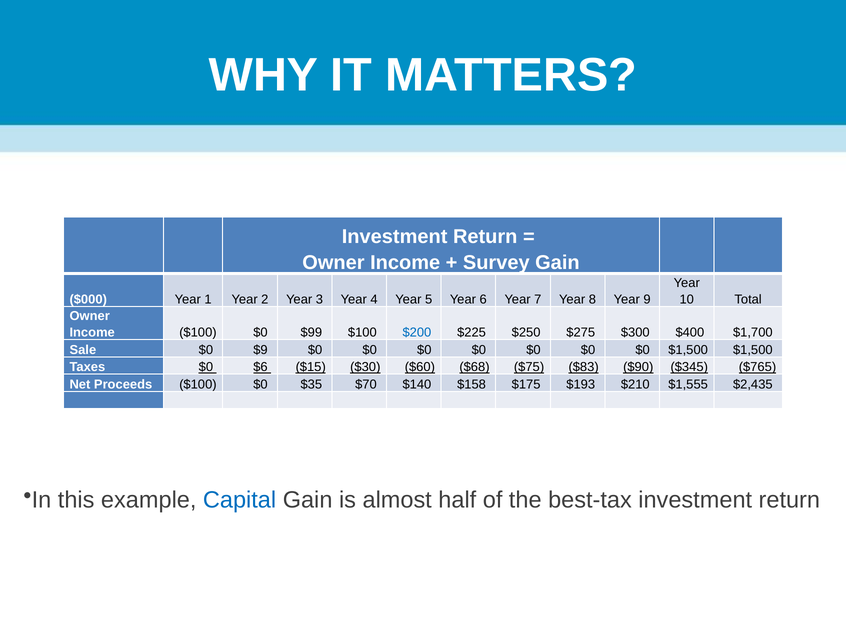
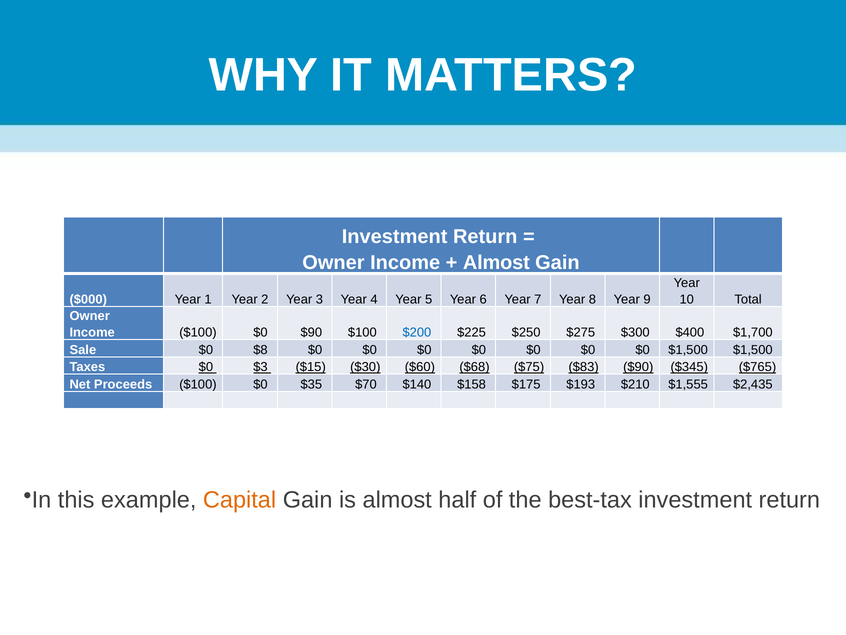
Survey at (496, 262): Survey -> Almost
$0 $99: $99 -> $90
$9: $9 -> $8
$6: $6 -> $3
Capital colour: blue -> orange
